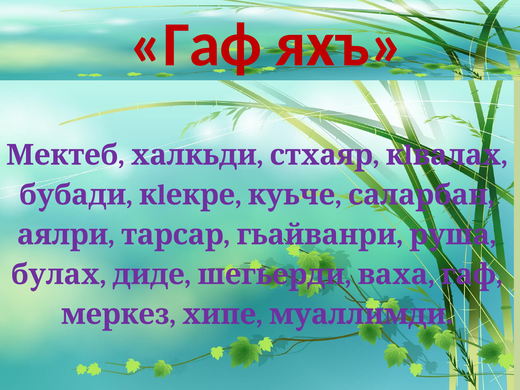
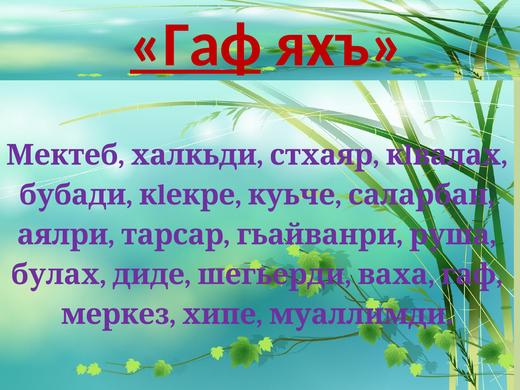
Гаф at (196, 45) underline: none -> present
